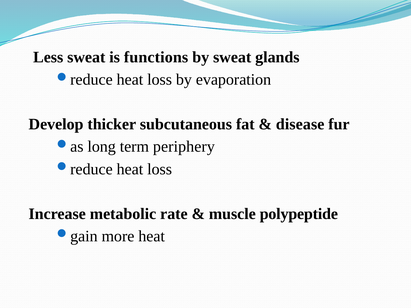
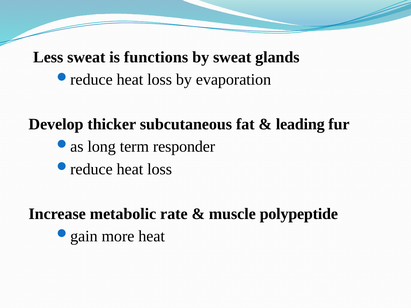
disease: disease -> leading
periphery: periphery -> responder
